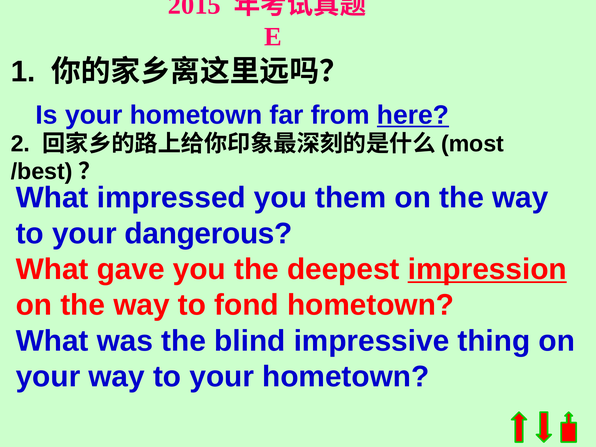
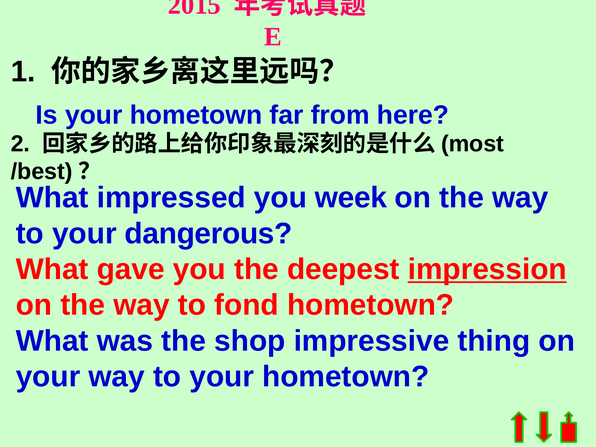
here underline: present -> none
them: them -> week
blind: blind -> shop
